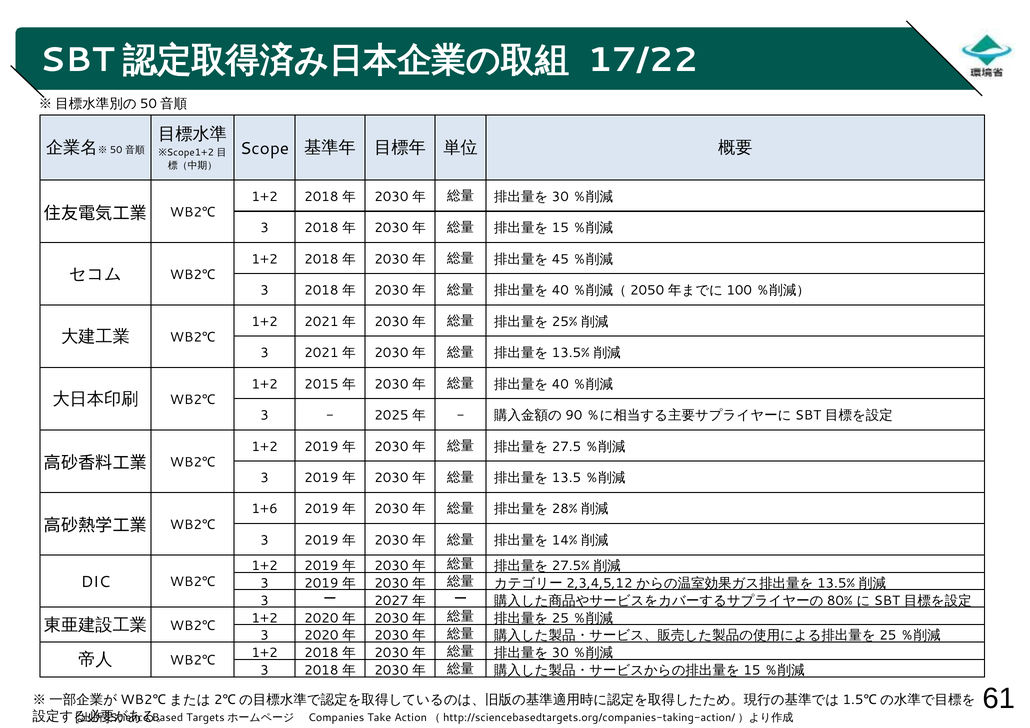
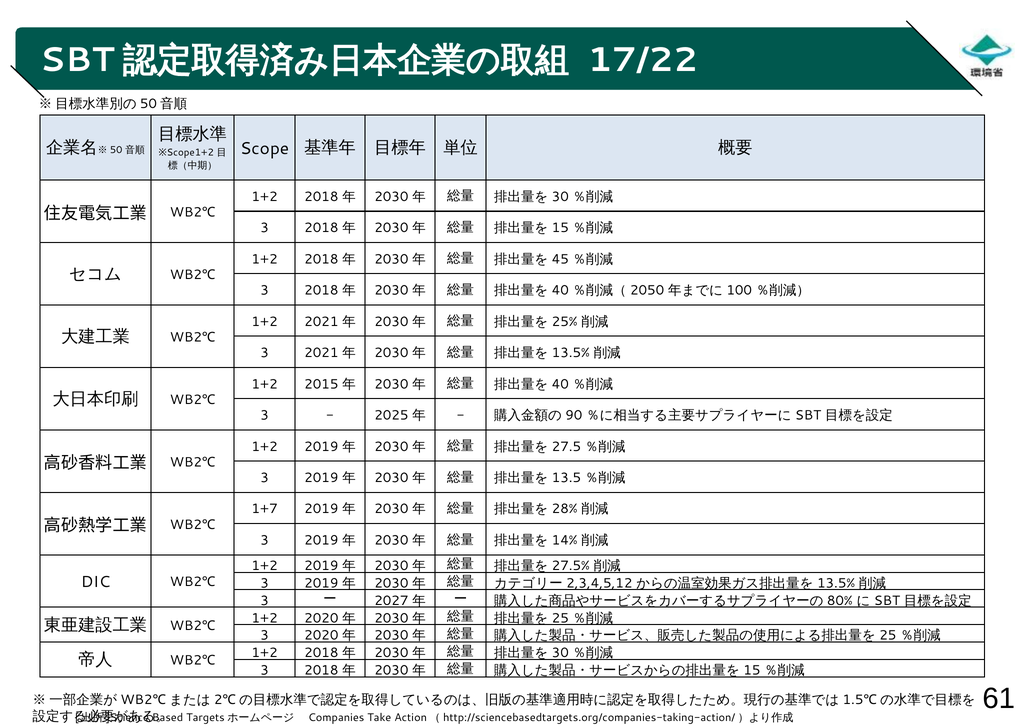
1+6: 1+6 -> 1+7
